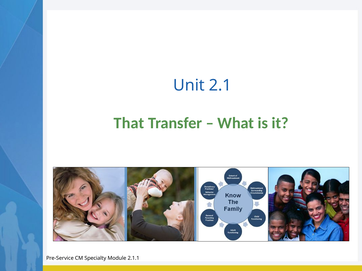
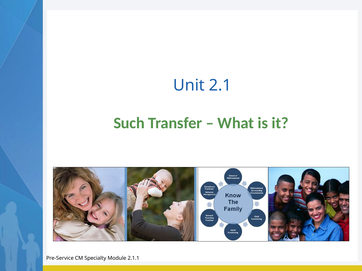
That: That -> Such
